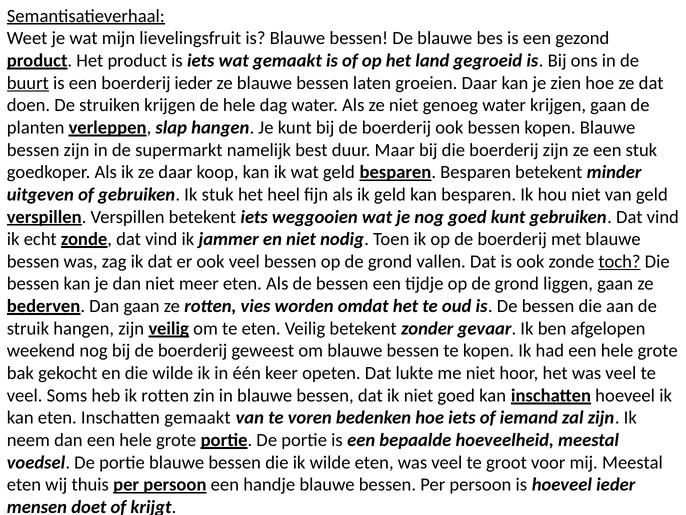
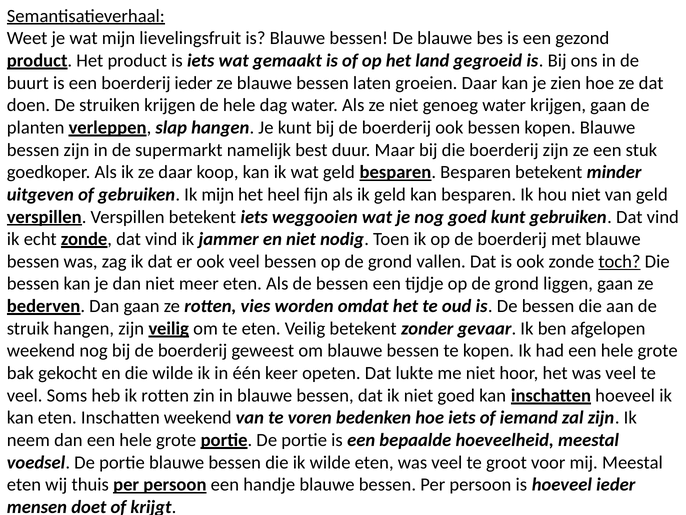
buurt underline: present -> none
Ik stuk: stuk -> mijn
Inschatten gemaakt: gemaakt -> weekend
